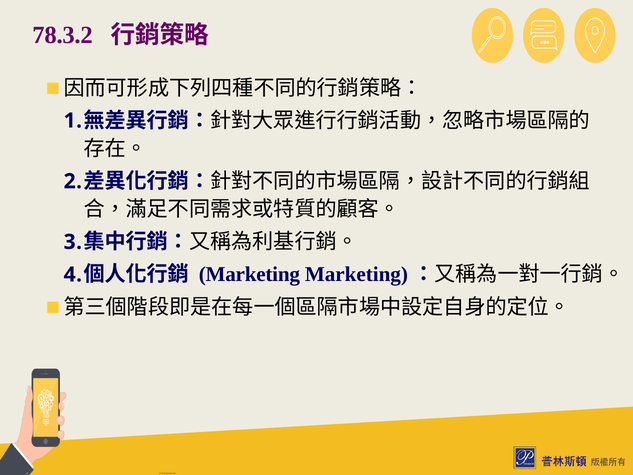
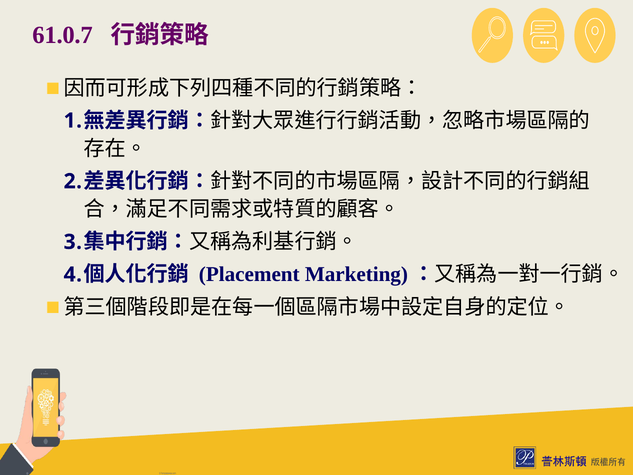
78.3.2: 78.3.2 -> 61.0.7
Marketing: Marketing -> Placement
